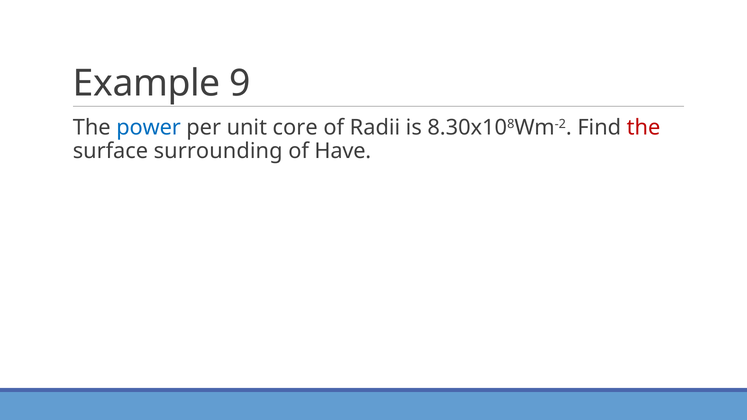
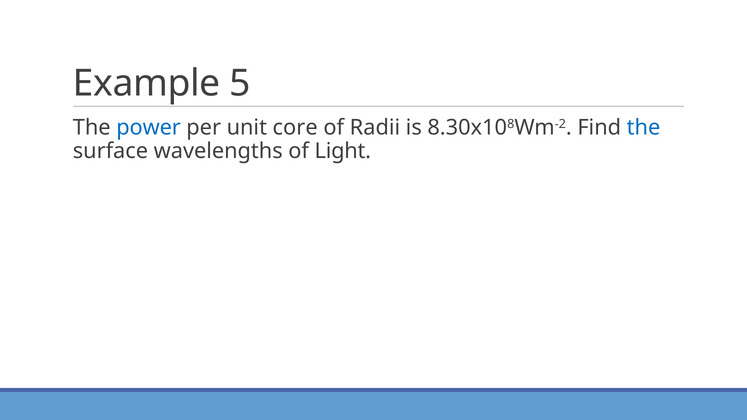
9: 9 -> 5
the at (643, 127) colour: red -> blue
surrounding: surrounding -> wavelengths
Have: Have -> Light
